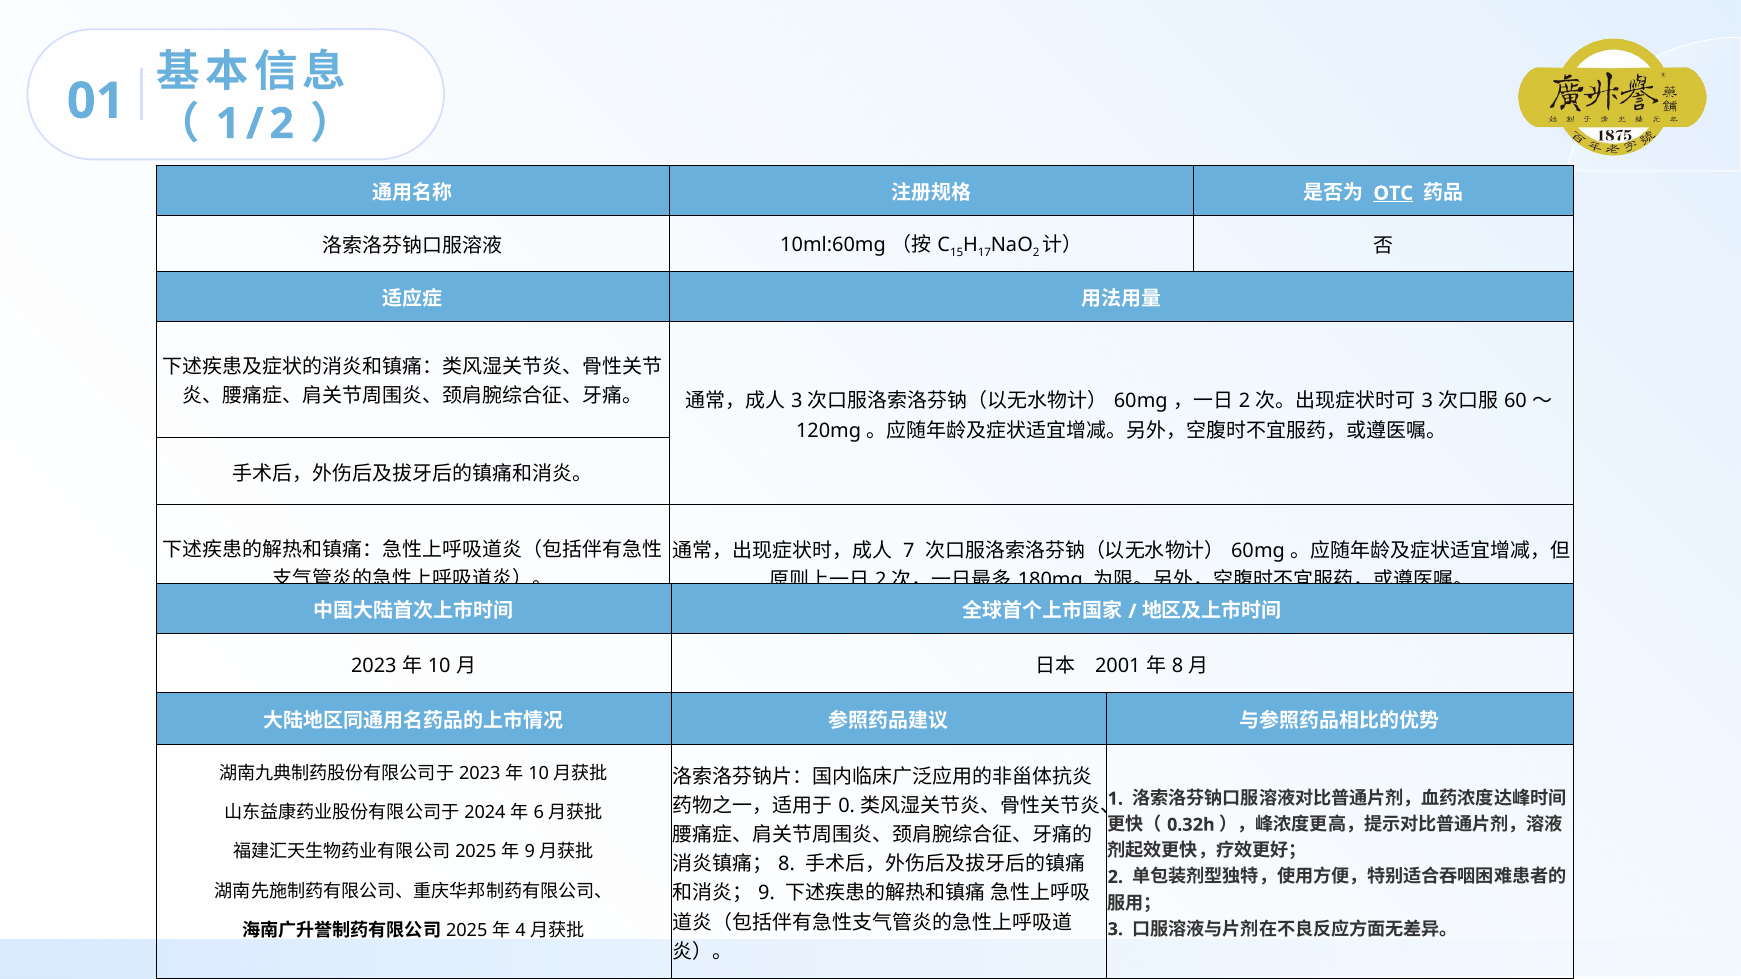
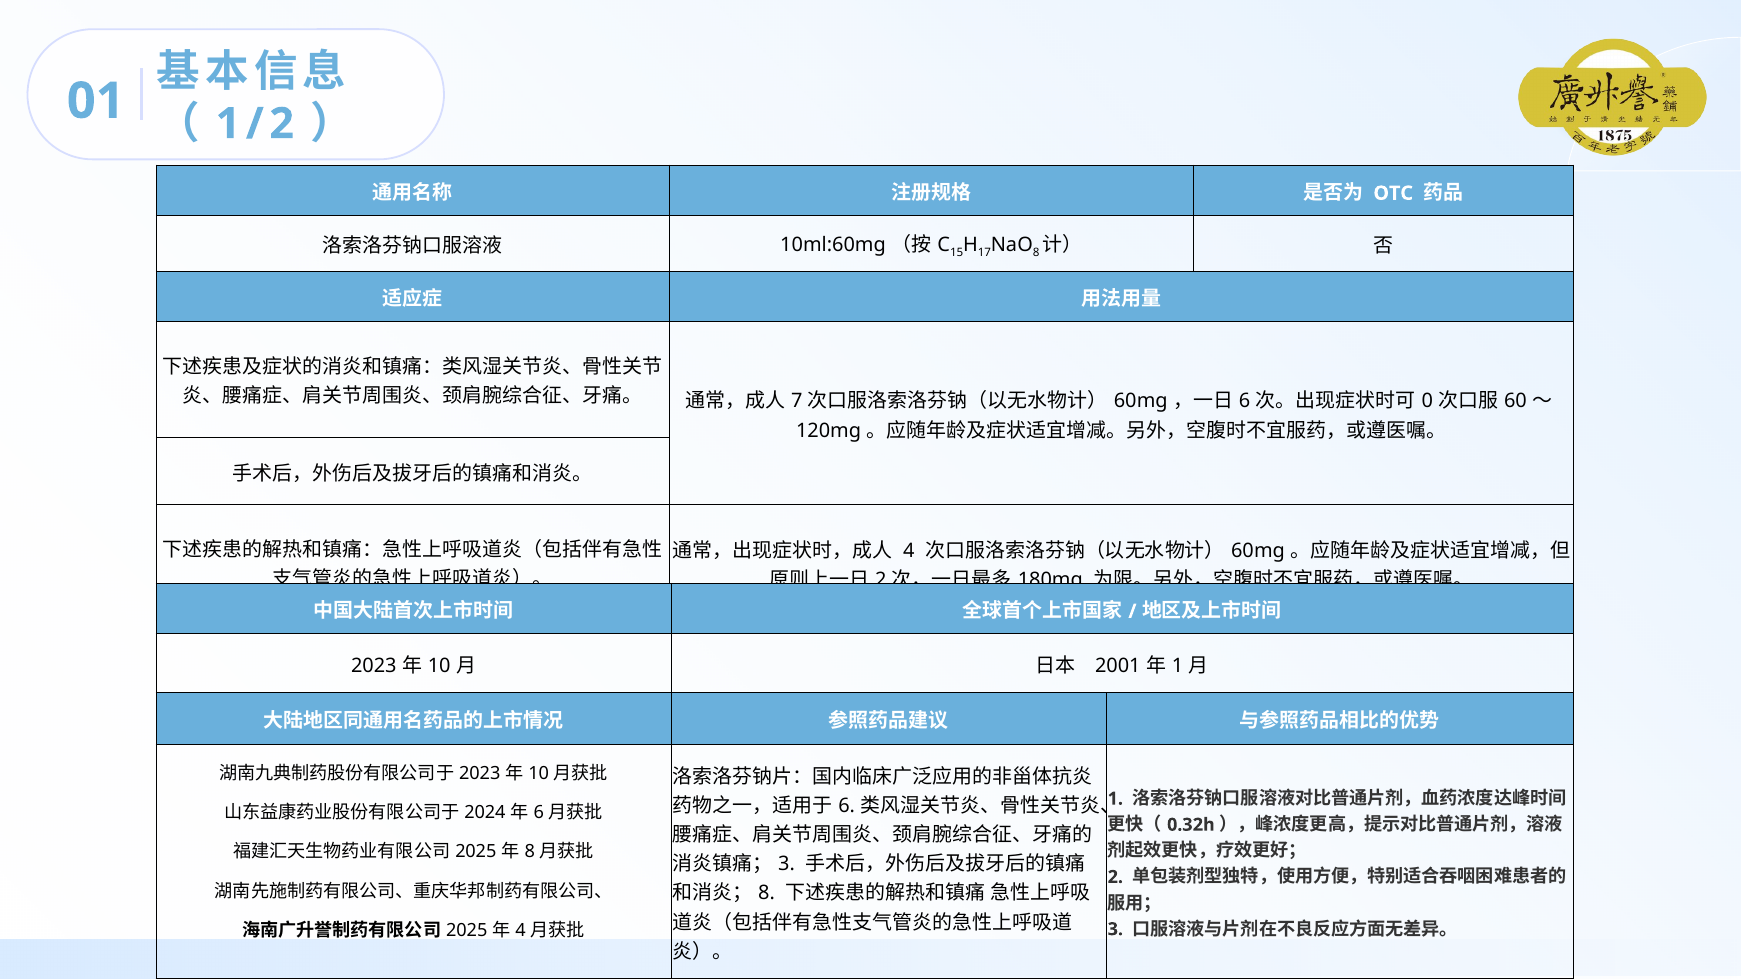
OTC underline: present -> none
2 at (1036, 253): 2 -> 8
3 at (797, 401): 3 -> 7
2 at (1245, 401): 2 -> 6
3 at (1427, 401): 3 -> 0
7 at (909, 551): 7 -> 4
8 at (1178, 666): 8 -> 1
0 at (847, 806): 0 -> 6
9 at (530, 852): 9 -> 8
8 at (787, 865): 8 -> 3
9 at (767, 894): 9 -> 8
